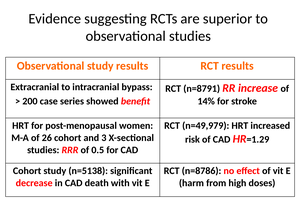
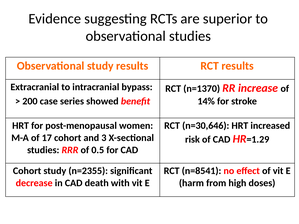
n=8791: n=8791 -> n=1370
n=49,979: n=49,979 -> n=30,646
26: 26 -> 17
n=5138: n=5138 -> n=2355
n=8786: n=8786 -> n=8541
